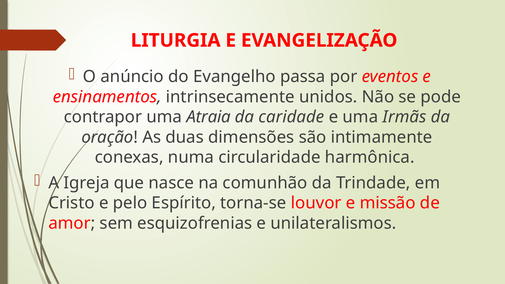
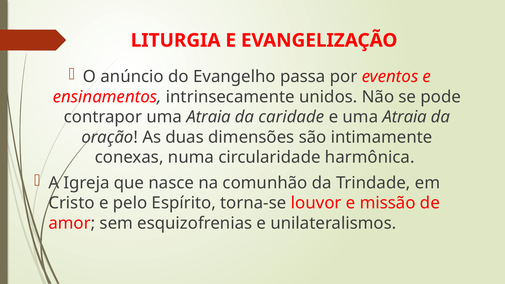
e uma Irmãs: Irmãs -> Atraia
